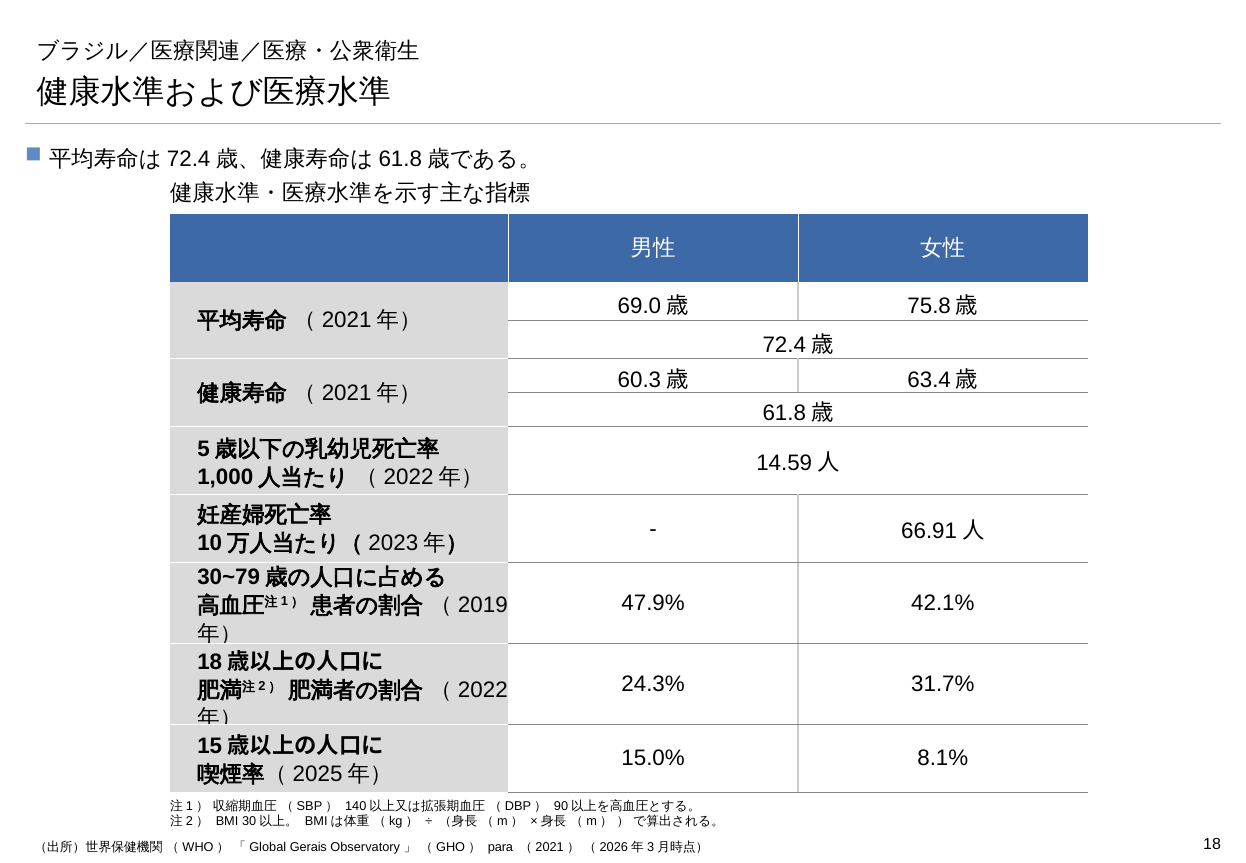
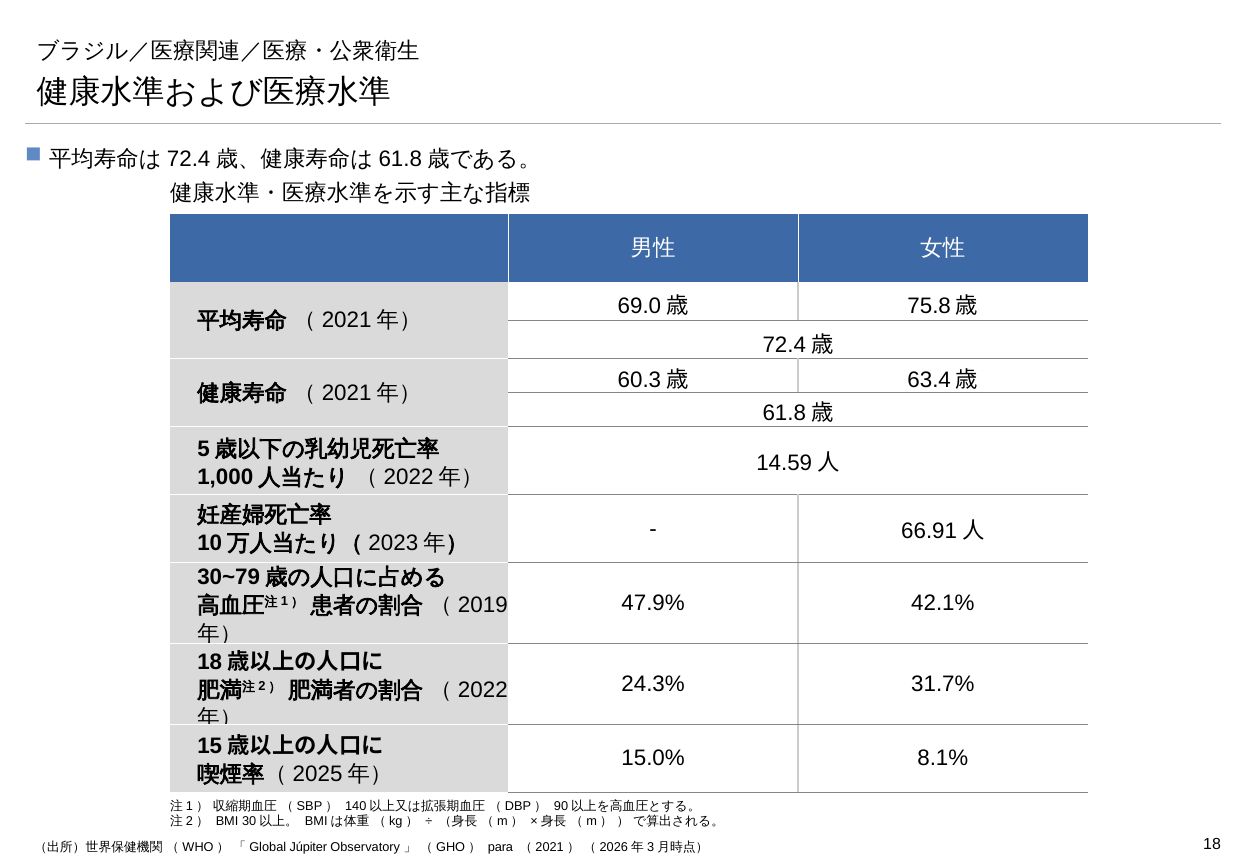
Gerais: Gerais -> Júpiter
